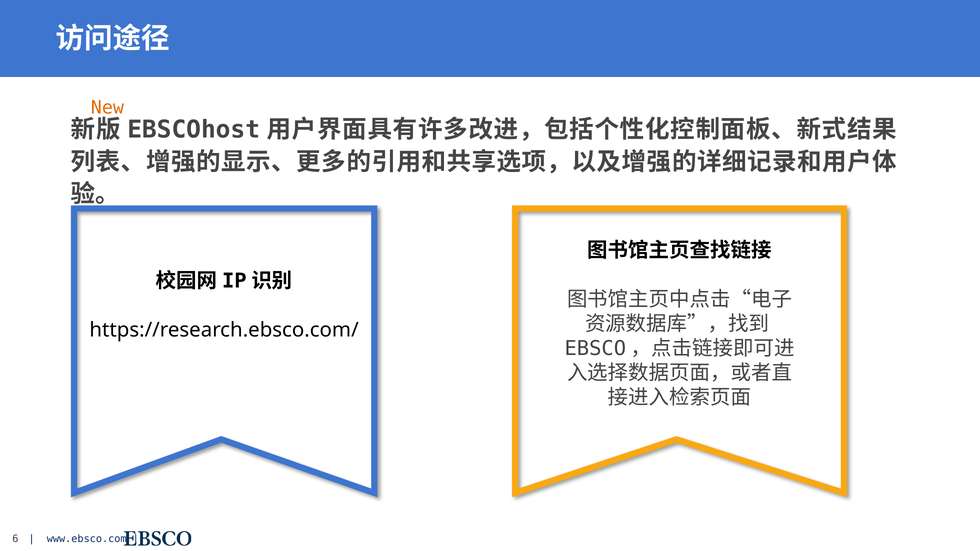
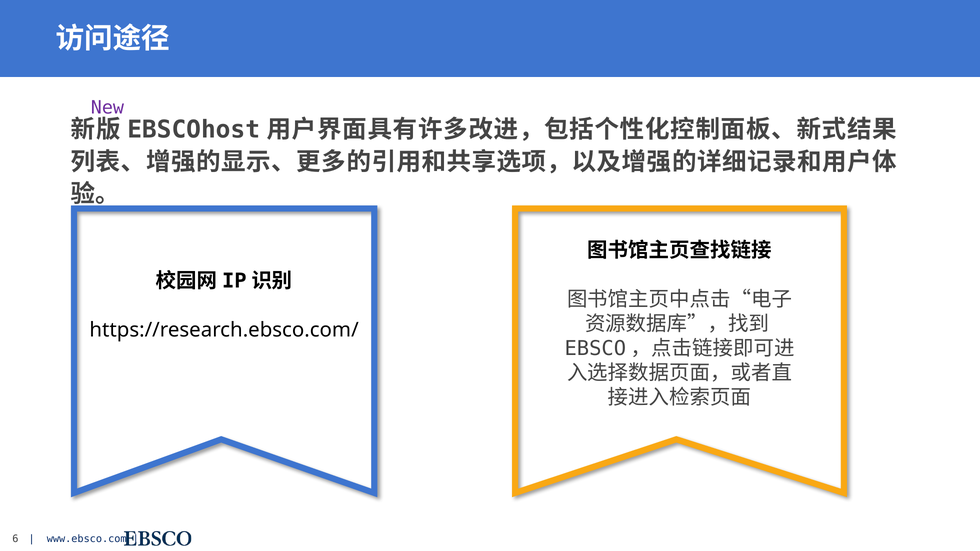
New colour: orange -> purple
